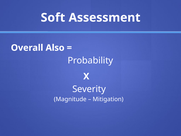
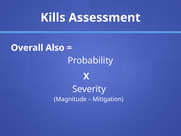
Soft: Soft -> Kills
